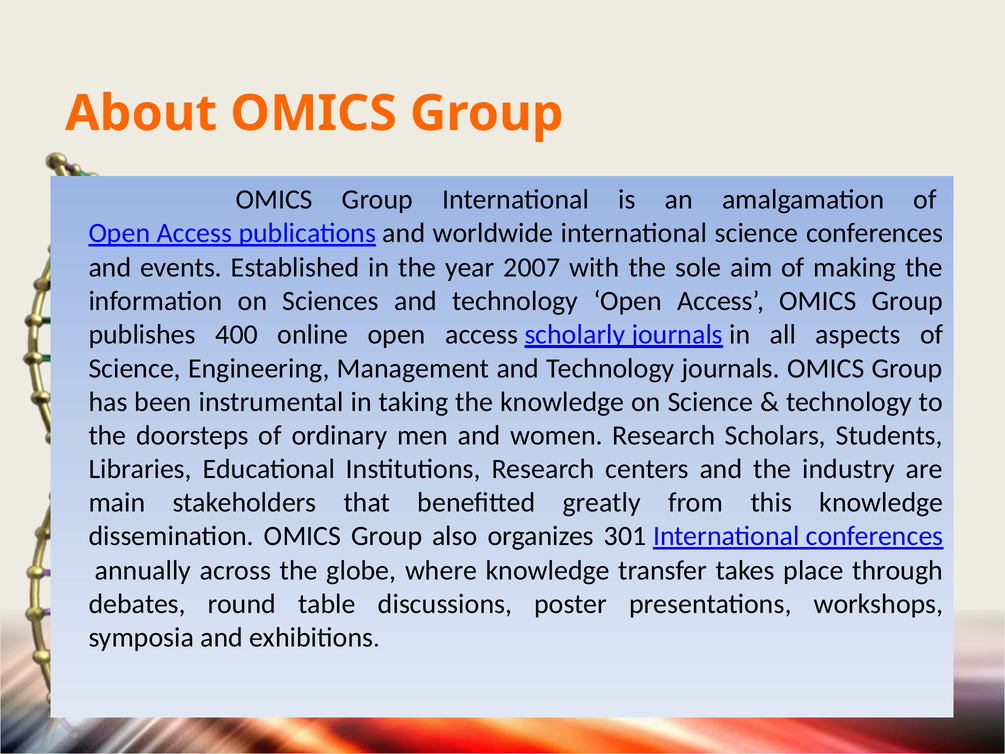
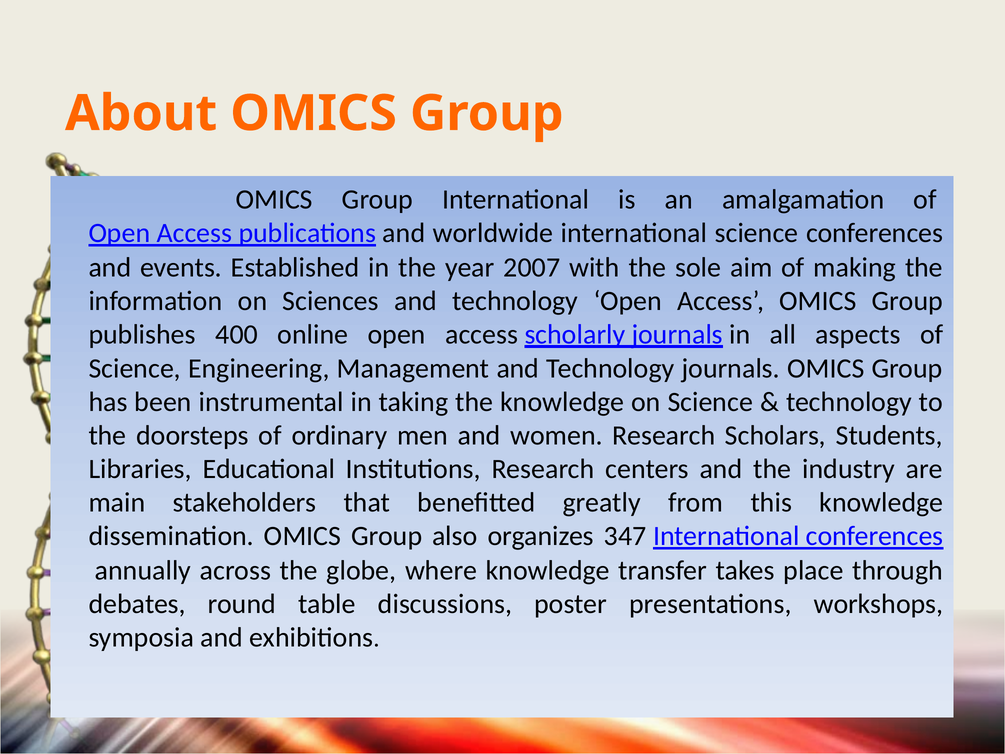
301: 301 -> 347
